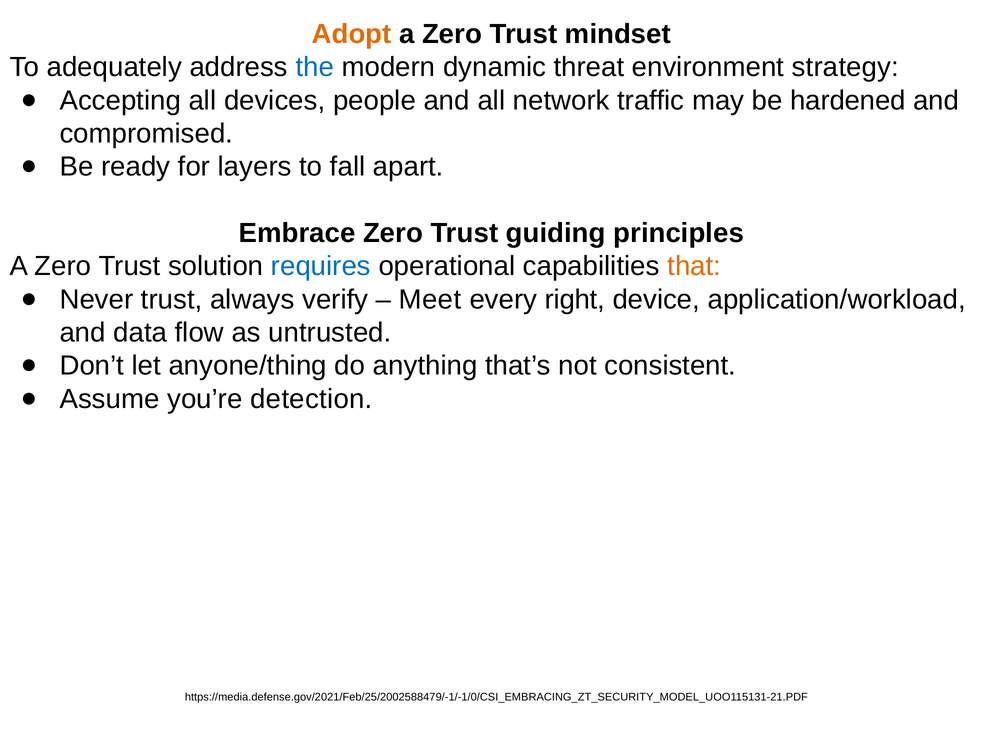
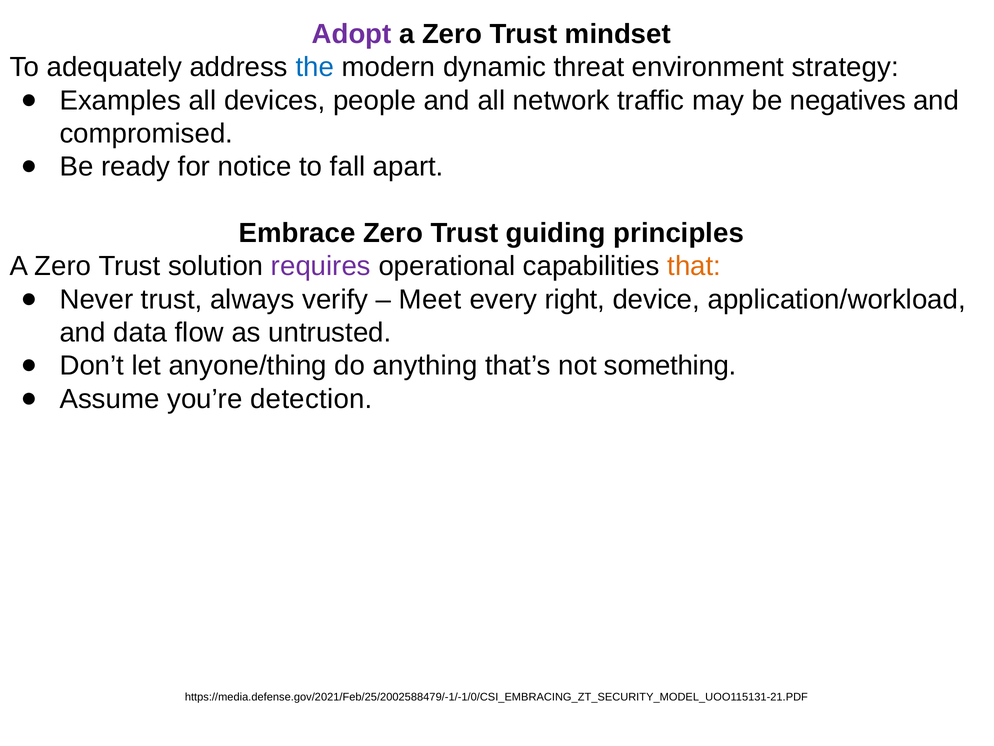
Adopt colour: orange -> purple
Accepting: Accepting -> Examples
hardened: hardened -> negatives
layers: layers -> notice
requires colour: blue -> purple
consistent: consistent -> something
